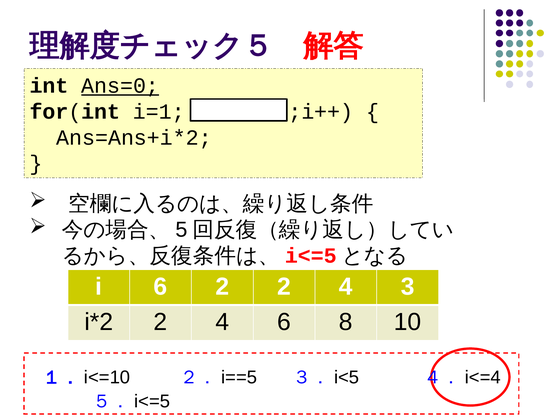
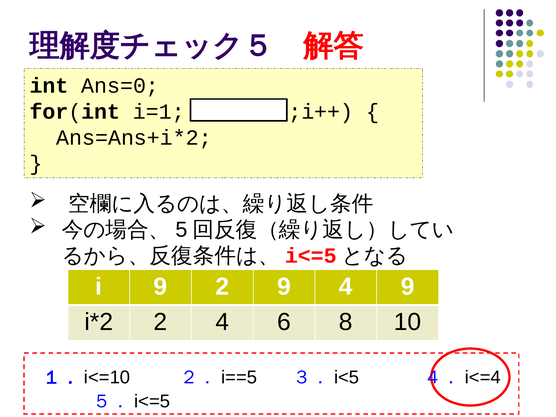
Ans=0 underline: present -> none
i 6: 6 -> 9
2 2: 2 -> 9
4 3: 3 -> 9
